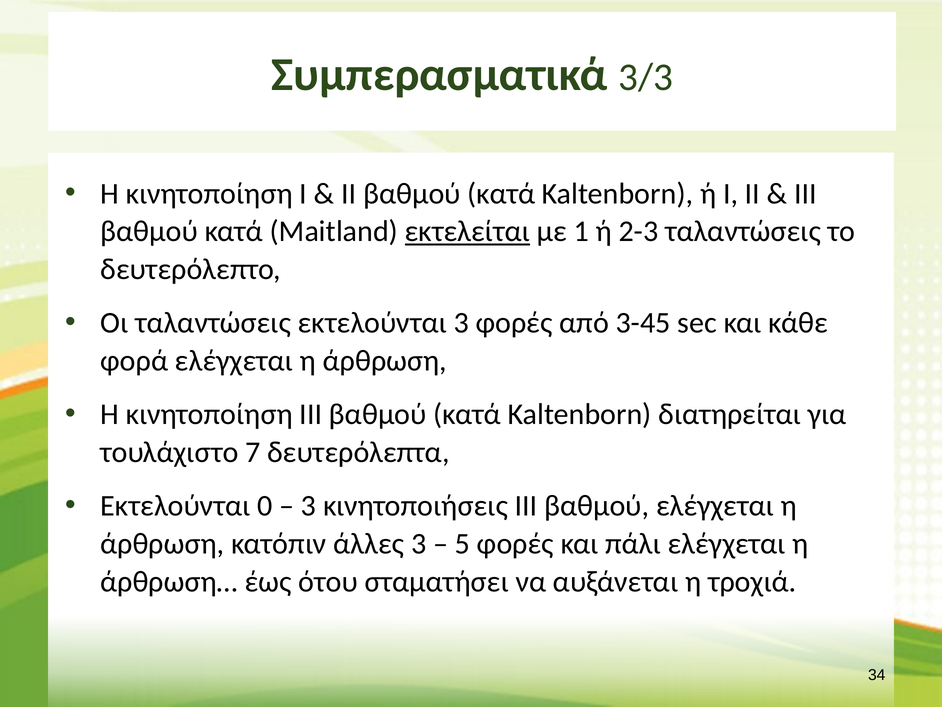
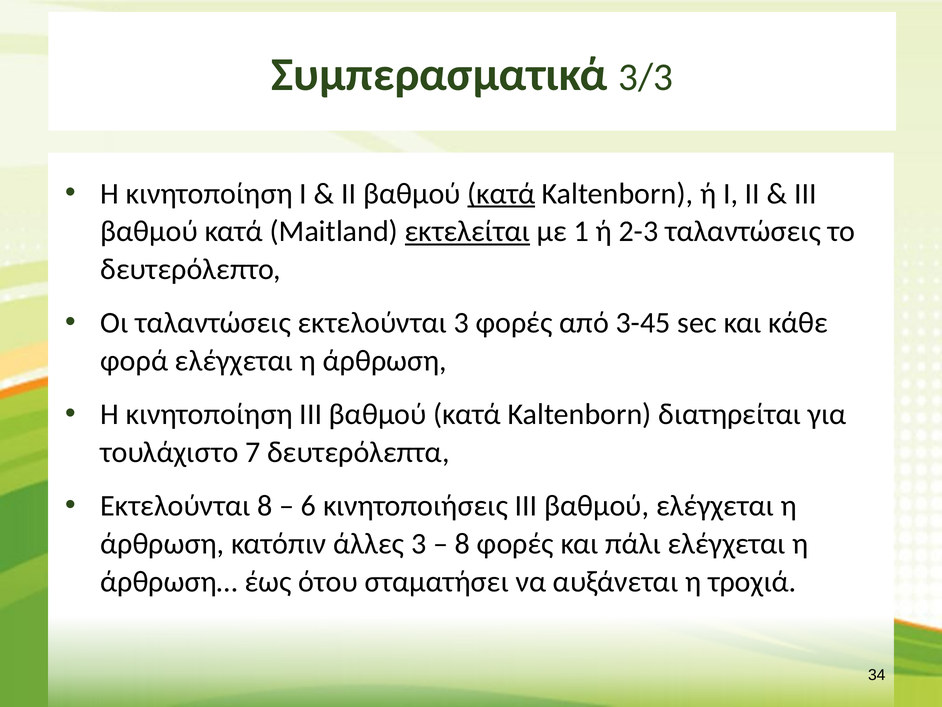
κατά at (501, 193) underline: none -> present
Εκτελούνται 0: 0 -> 8
3 at (309, 506): 3 -> 6
5 at (463, 543): 5 -> 8
